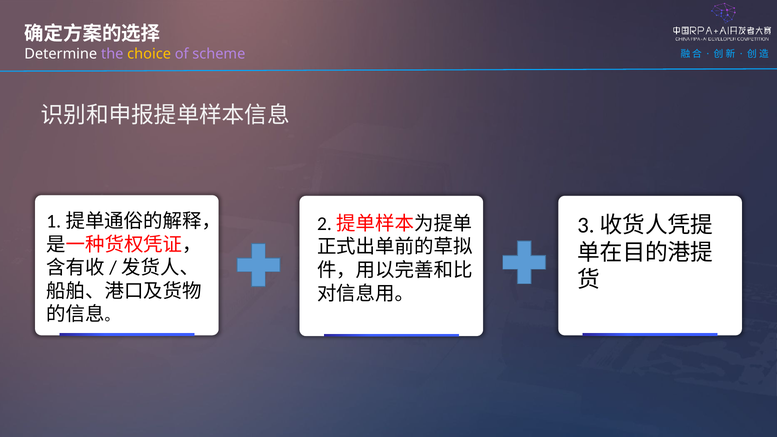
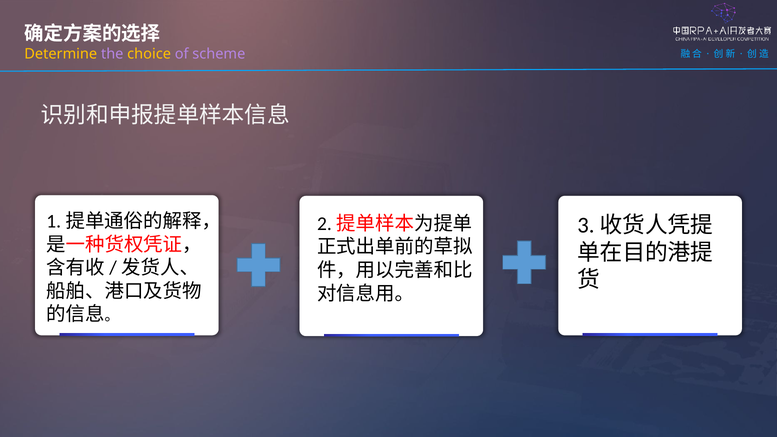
Determine colour: white -> yellow
